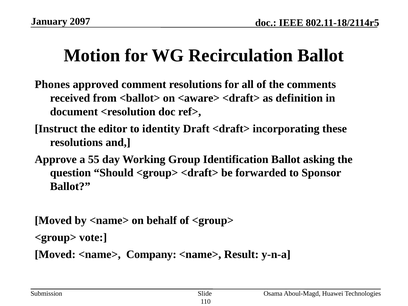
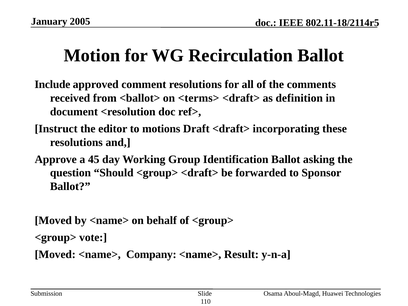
2097: 2097 -> 2005
Phones: Phones -> Include
<aware>: <aware> -> <terms>
identity: identity -> motions
55: 55 -> 45
